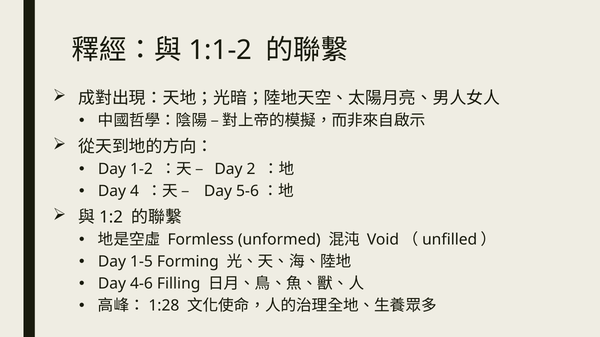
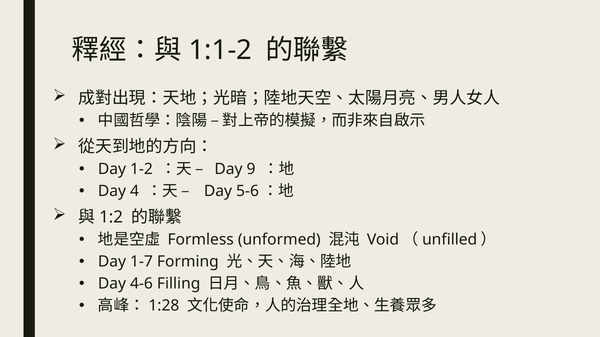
2: 2 -> 9
1-5: 1-5 -> 1-7
